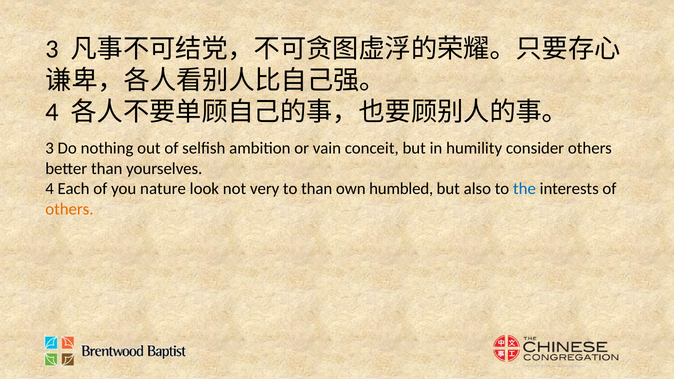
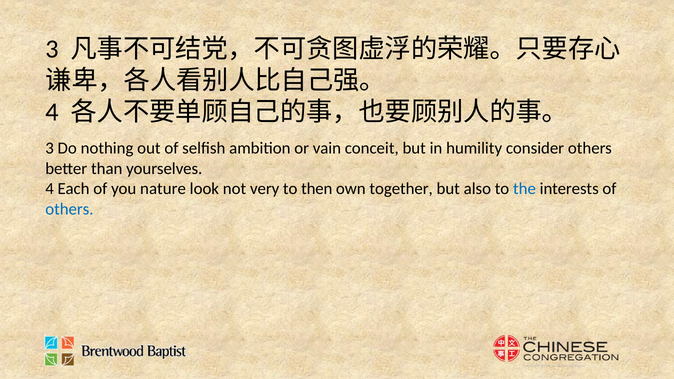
to than: than -> then
humbled: humbled -> together
others at (69, 209) colour: orange -> blue
